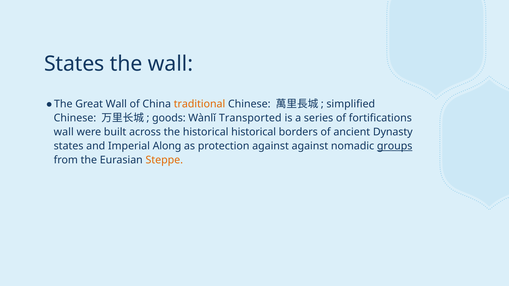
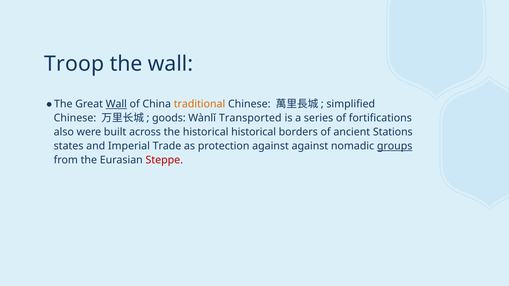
States at (74, 64): States -> Troop
Wall at (116, 104) underline: none -> present
wall at (64, 132): wall -> also
Dynasty: Dynasty -> Stations
Along: Along -> Trade
Steppe colour: orange -> red
